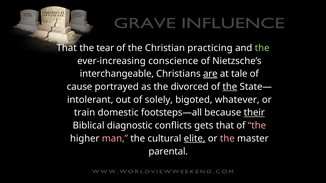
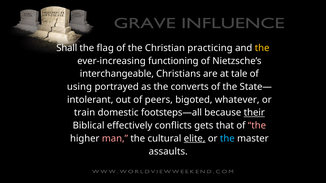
That at (67, 48): That -> Shall
tear: tear -> flag
the at (262, 48) colour: light green -> yellow
conscience: conscience -> functioning
are underline: present -> none
cause: cause -> using
divorced: divorced -> converts
the at (230, 87) underline: present -> none
solely: solely -> peers
diagnostic: diagnostic -> effectively
the at (227, 139) colour: pink -> light blue
parental: parental -> assaults
